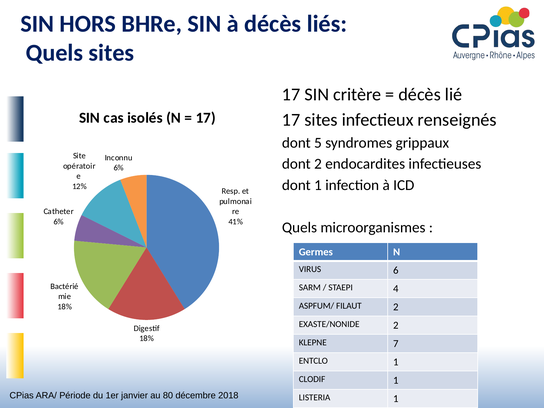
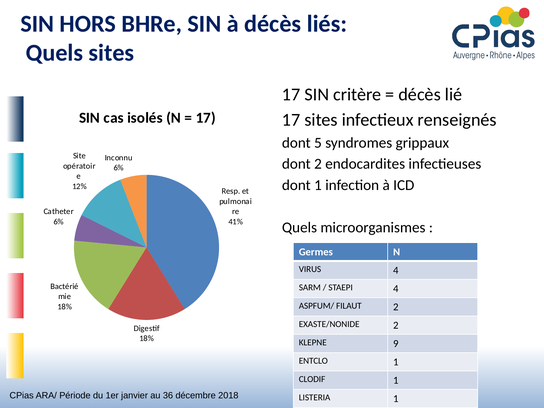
VIRUS 6: 6 -> 4
7: 7 -> 9
80: 80 -> 36
